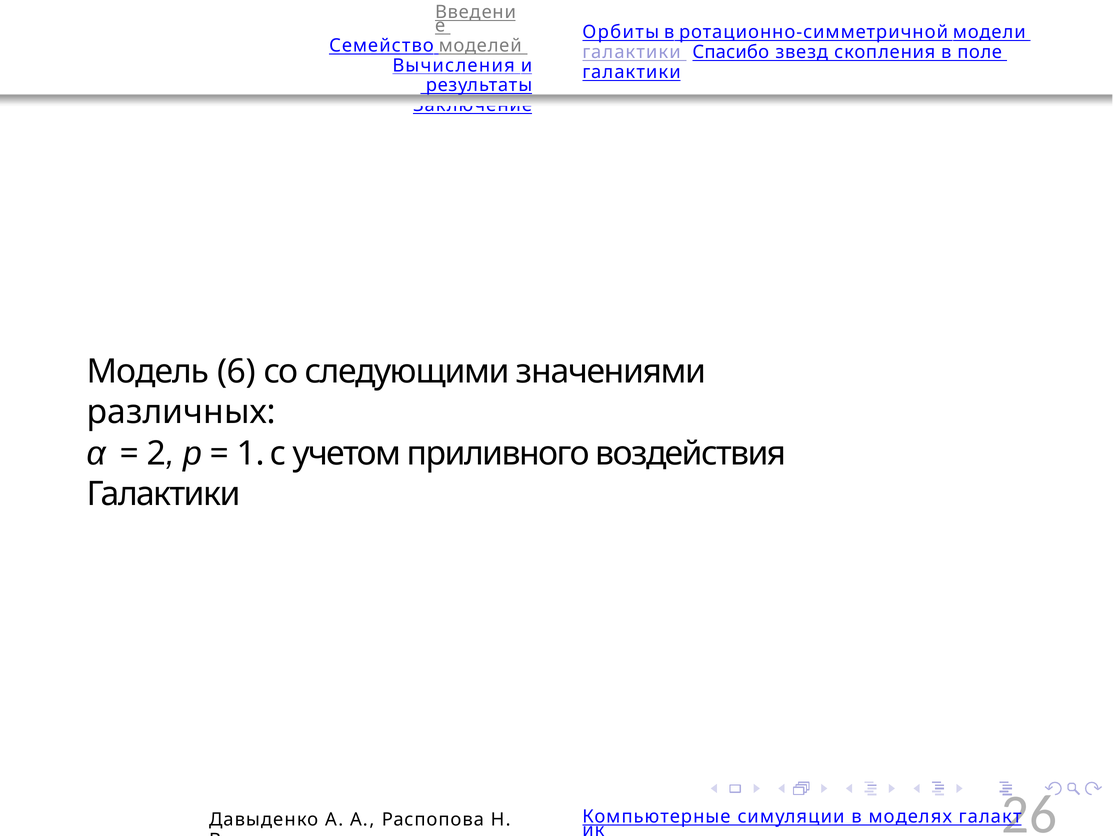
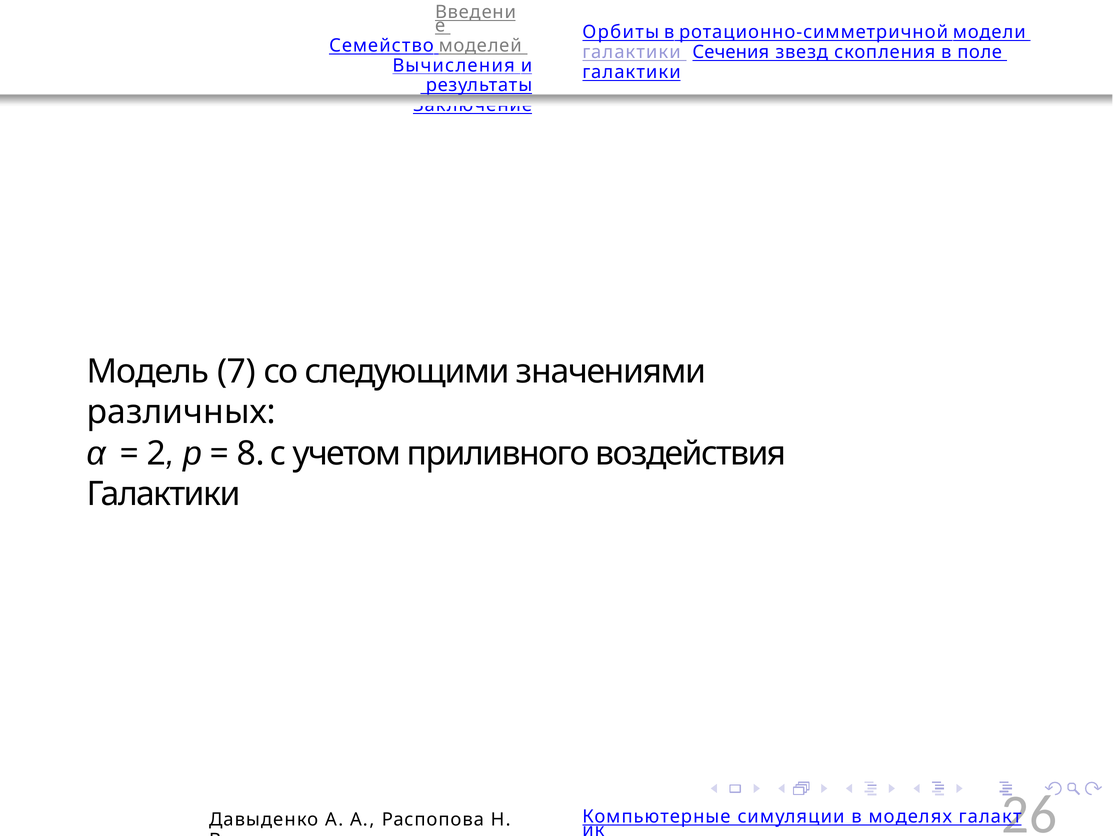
Спасибо: Спасибо -> Сечения
6: 6 -> 7
1: 1 -> 8
